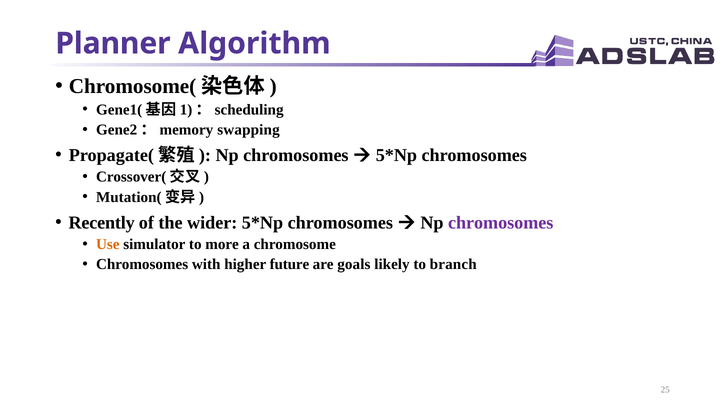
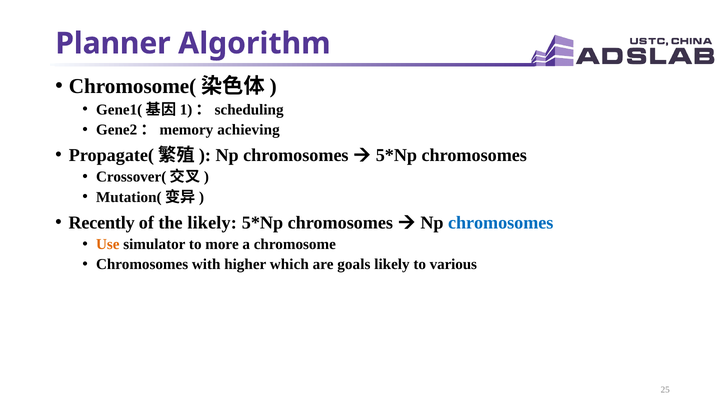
swapping: swapping -> achieving
the wider: wider -> likely
chromosomes at (501, 222) colour: purple -> blue
future: future -> which
branch: branch -> various
